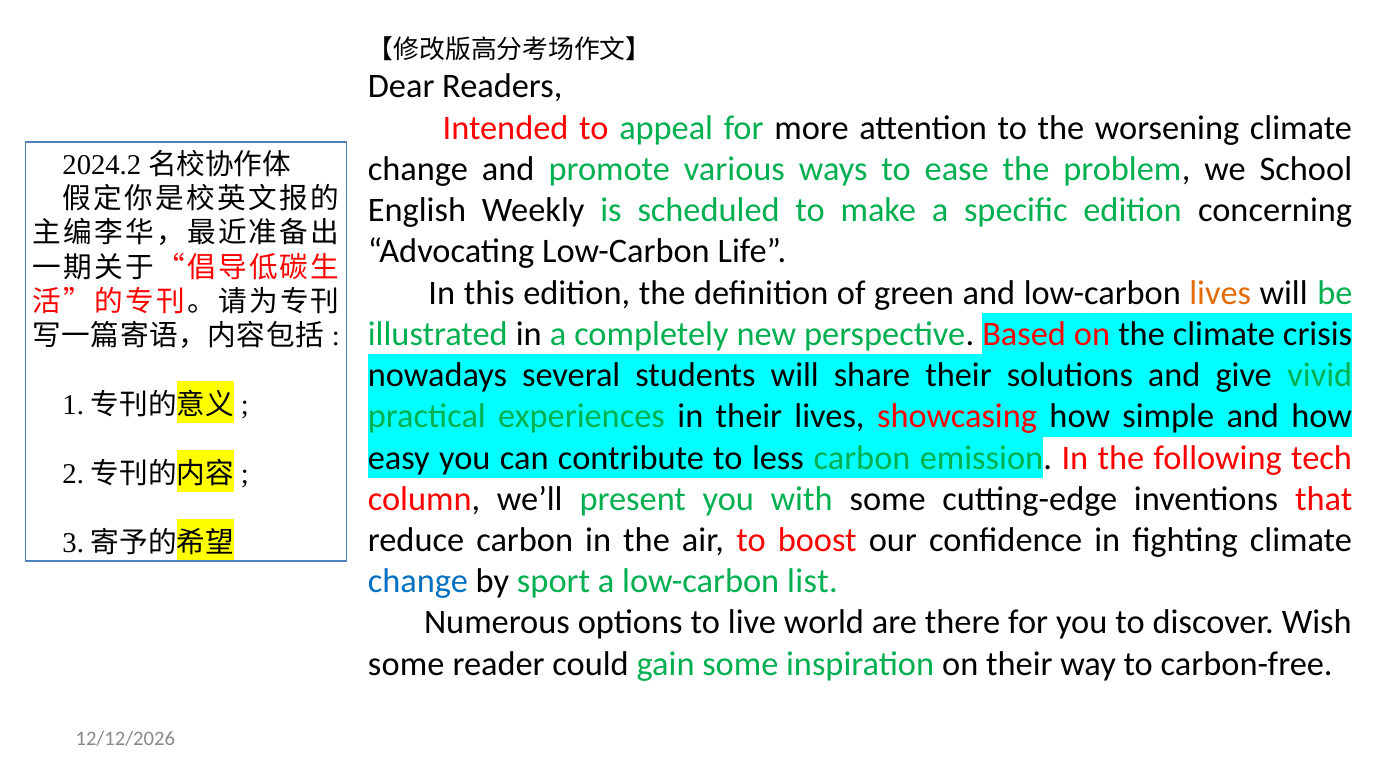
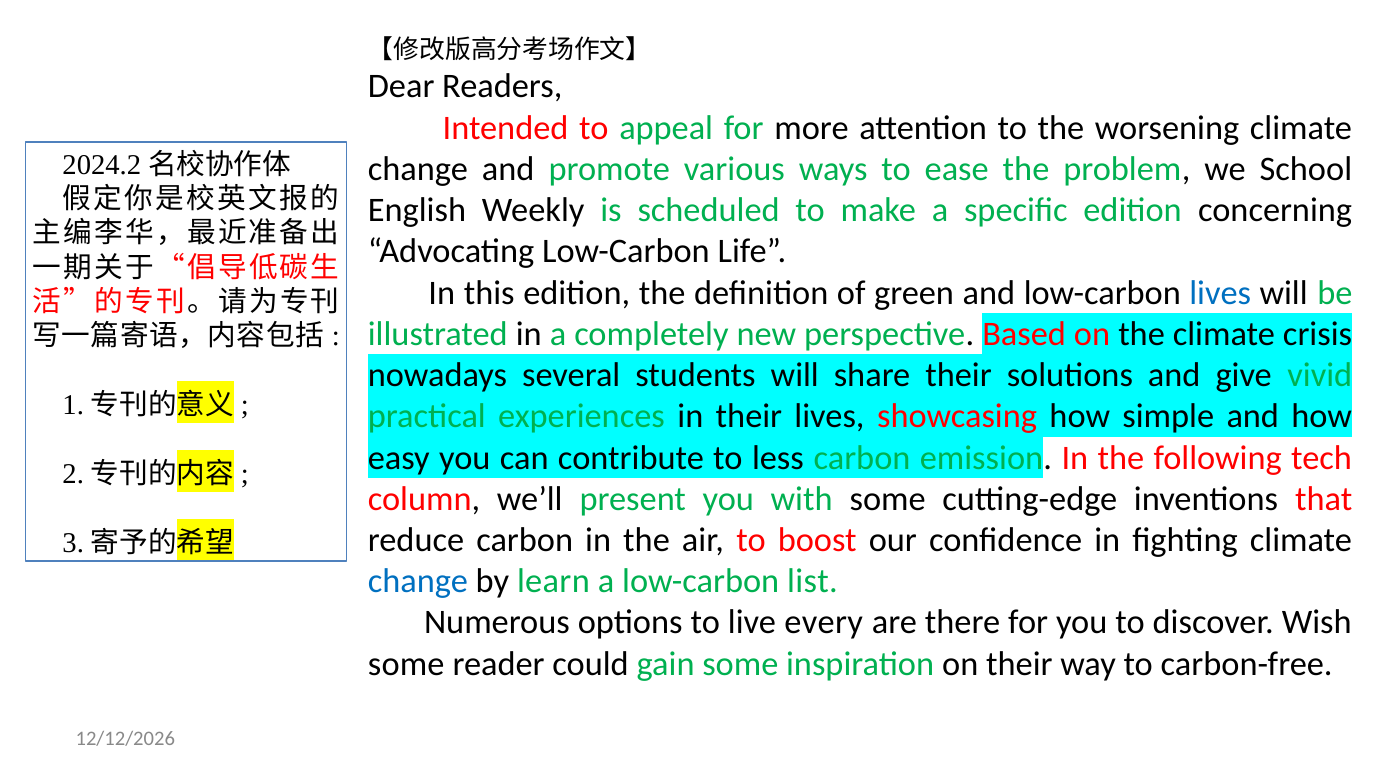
lives at (1220, 293) colour: orange -> blue
sport: sport -> learn
world: world -> every
